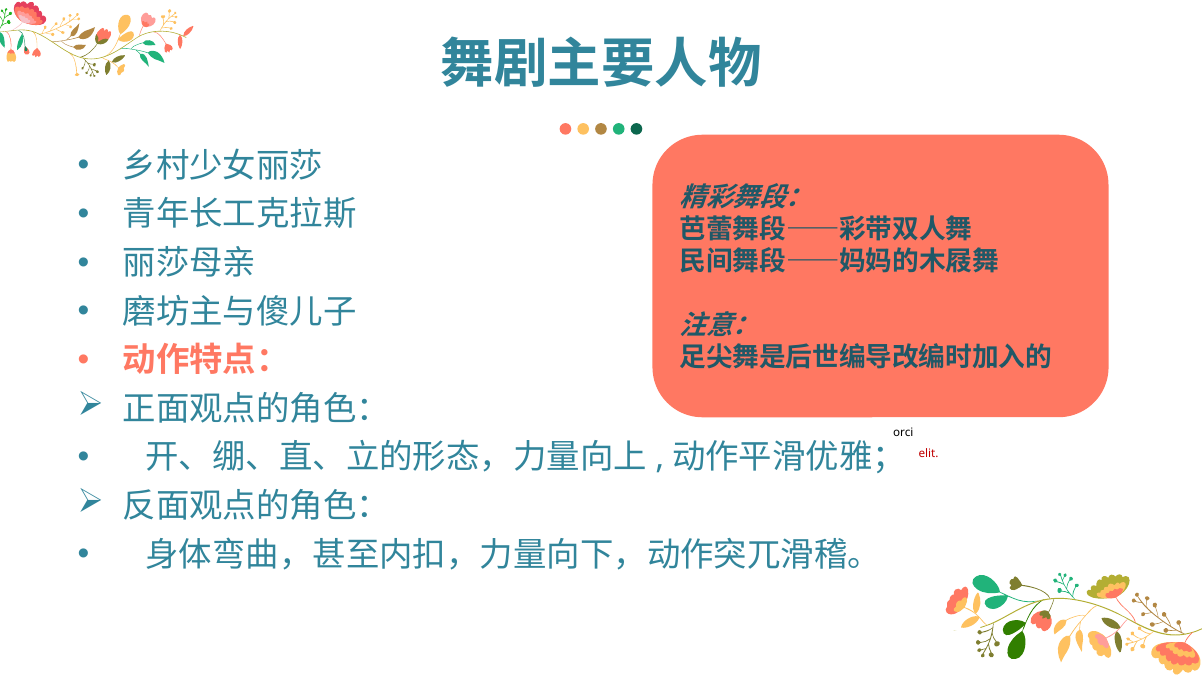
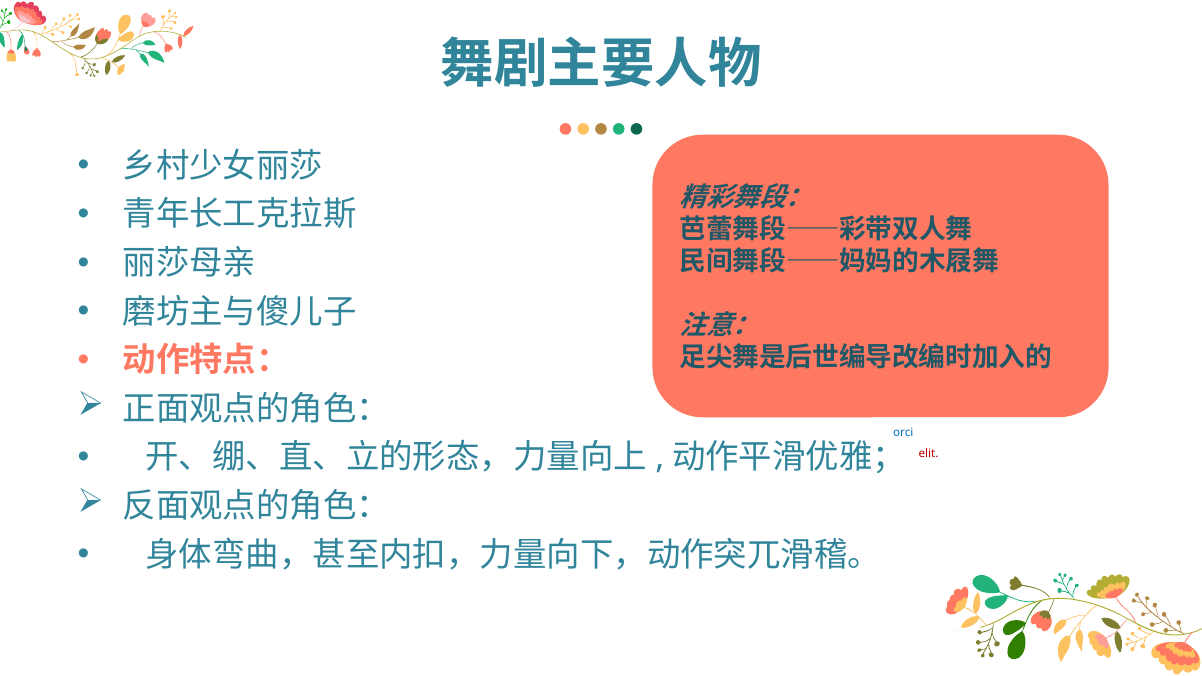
orci at (903, 432) colour: black -> blue
